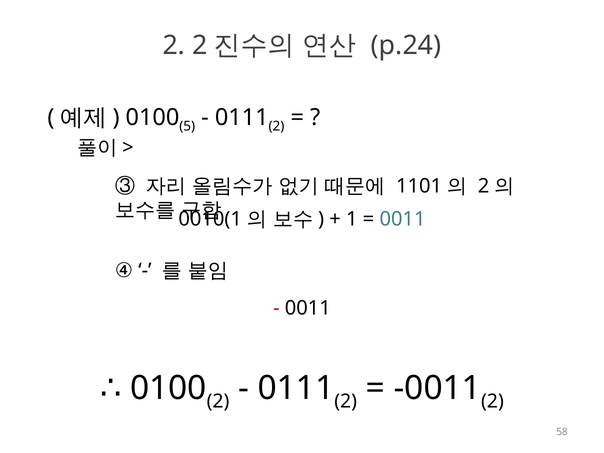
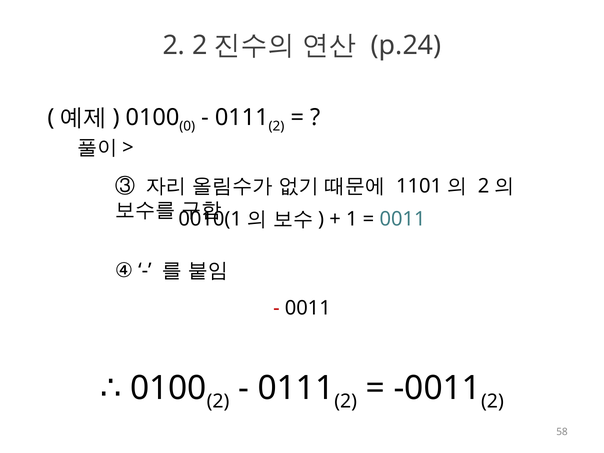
5: 5 -> 0
